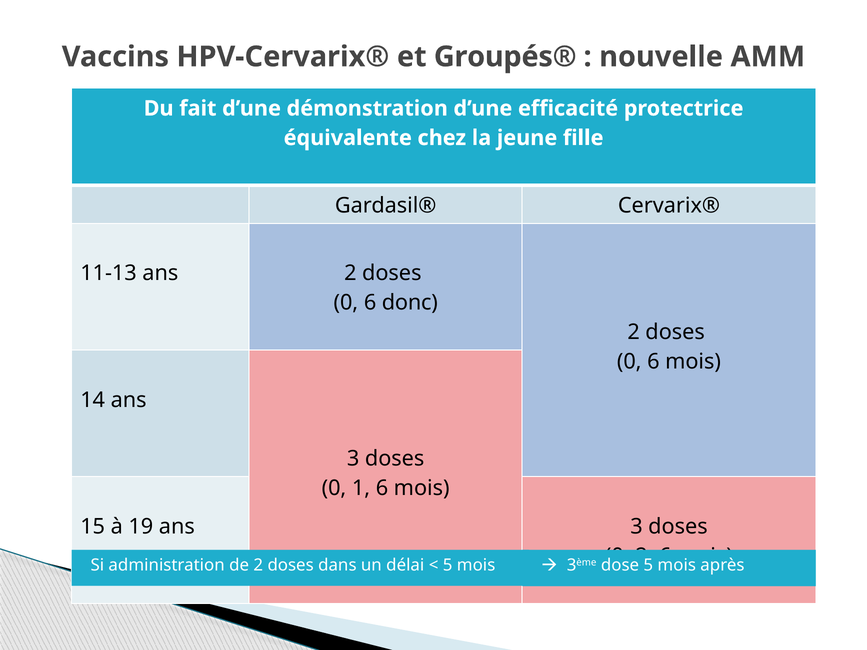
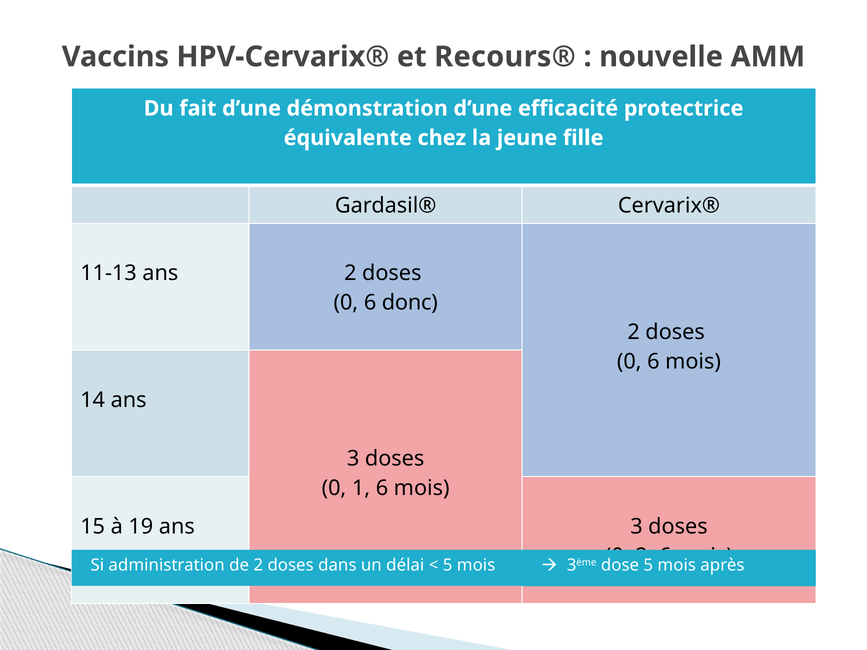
Groupés®: Groupés® -> Recours®
